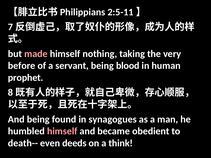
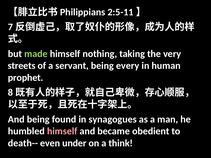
made colour: pink -> light green
before: before -> streets
blood: blood -> every
deeds: deeds -> under
